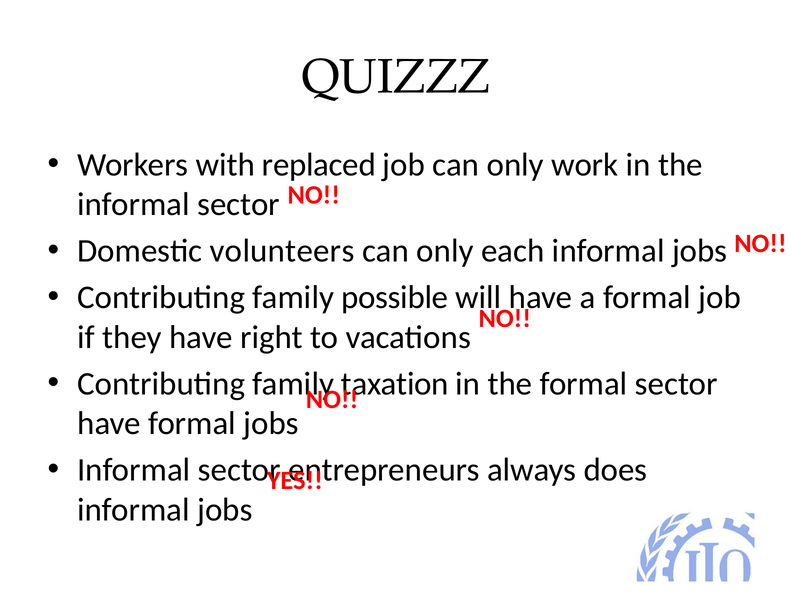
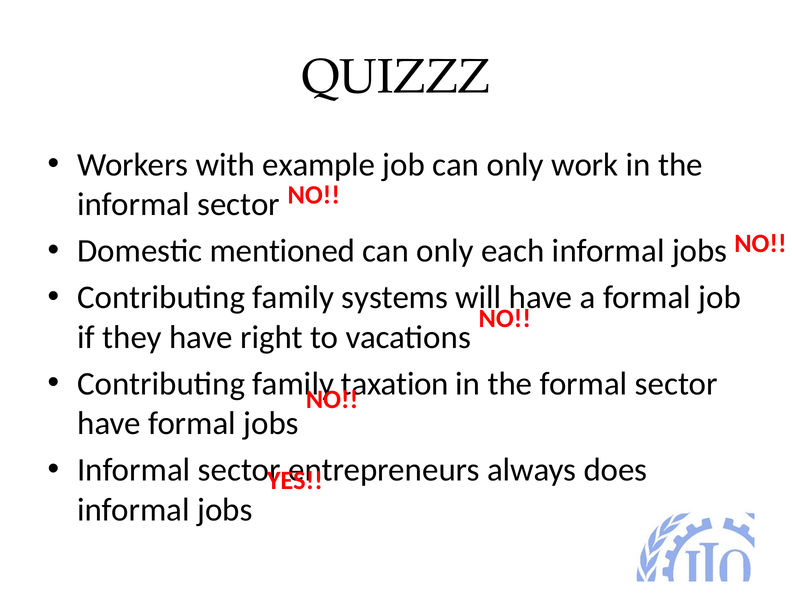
replaced: replaced -> example
volunteers: volunteers -> mentioned
possible: possible -> systems
